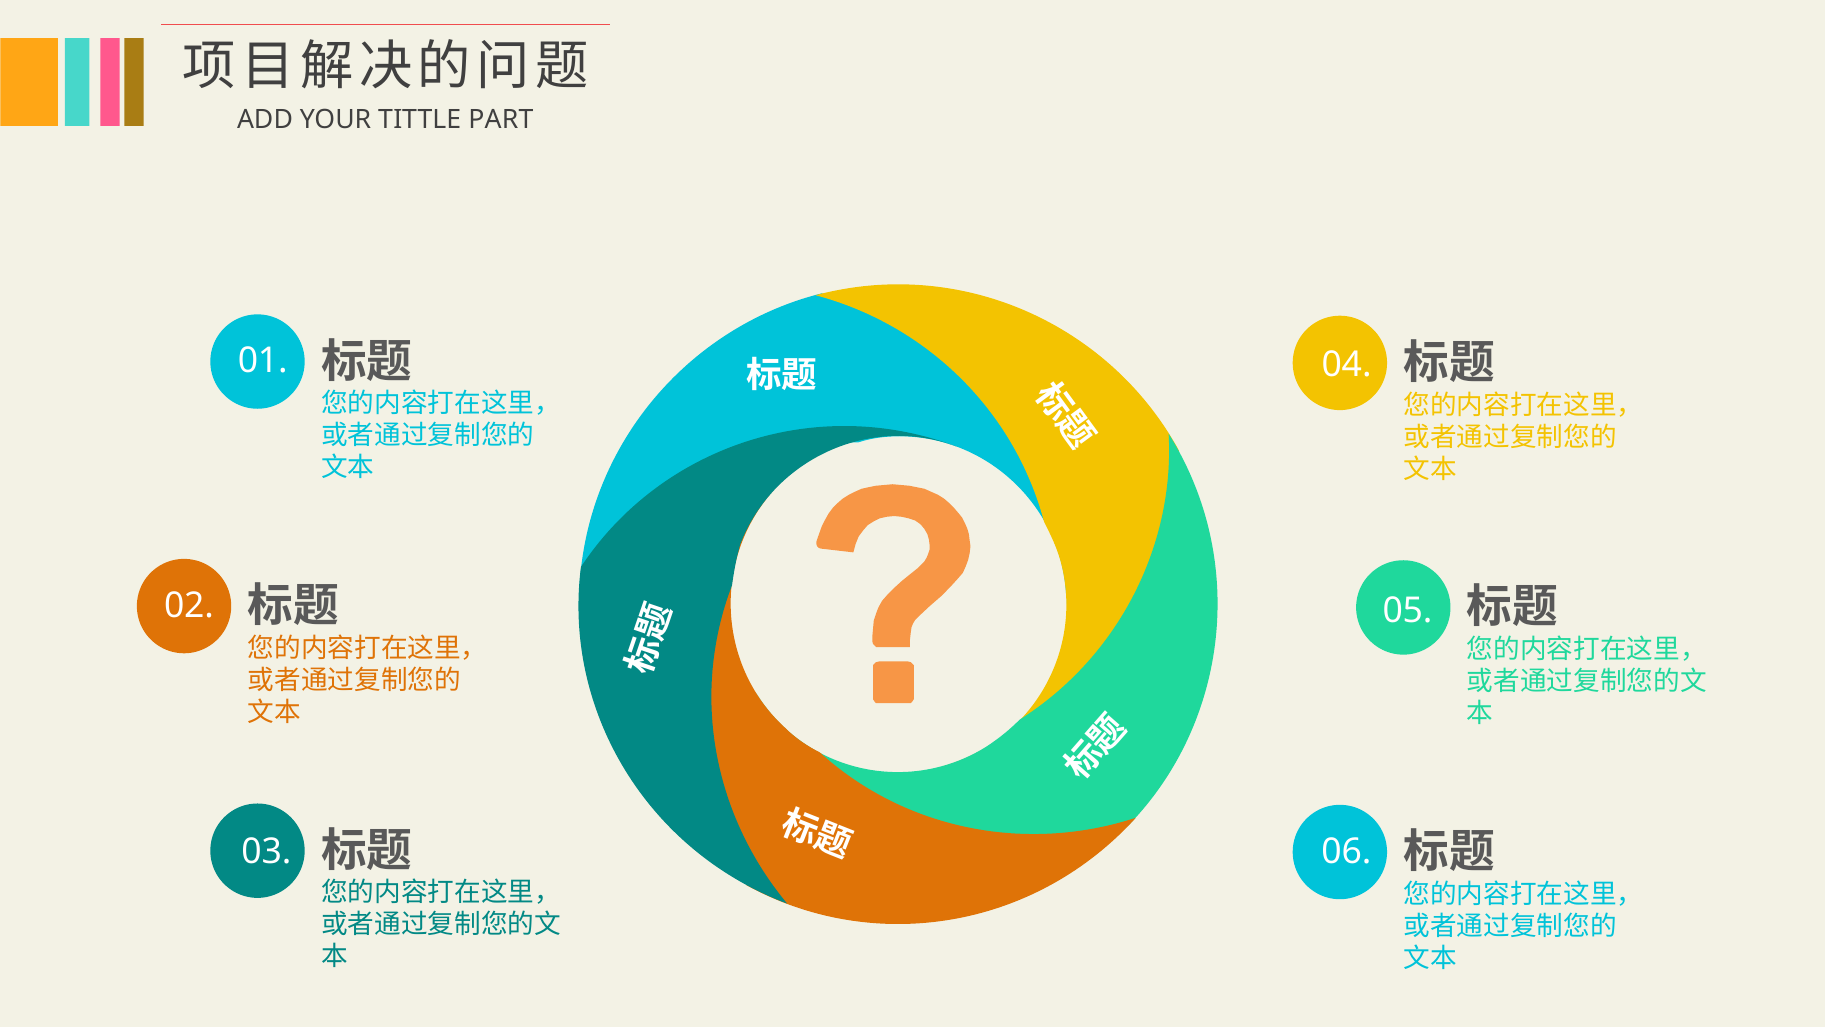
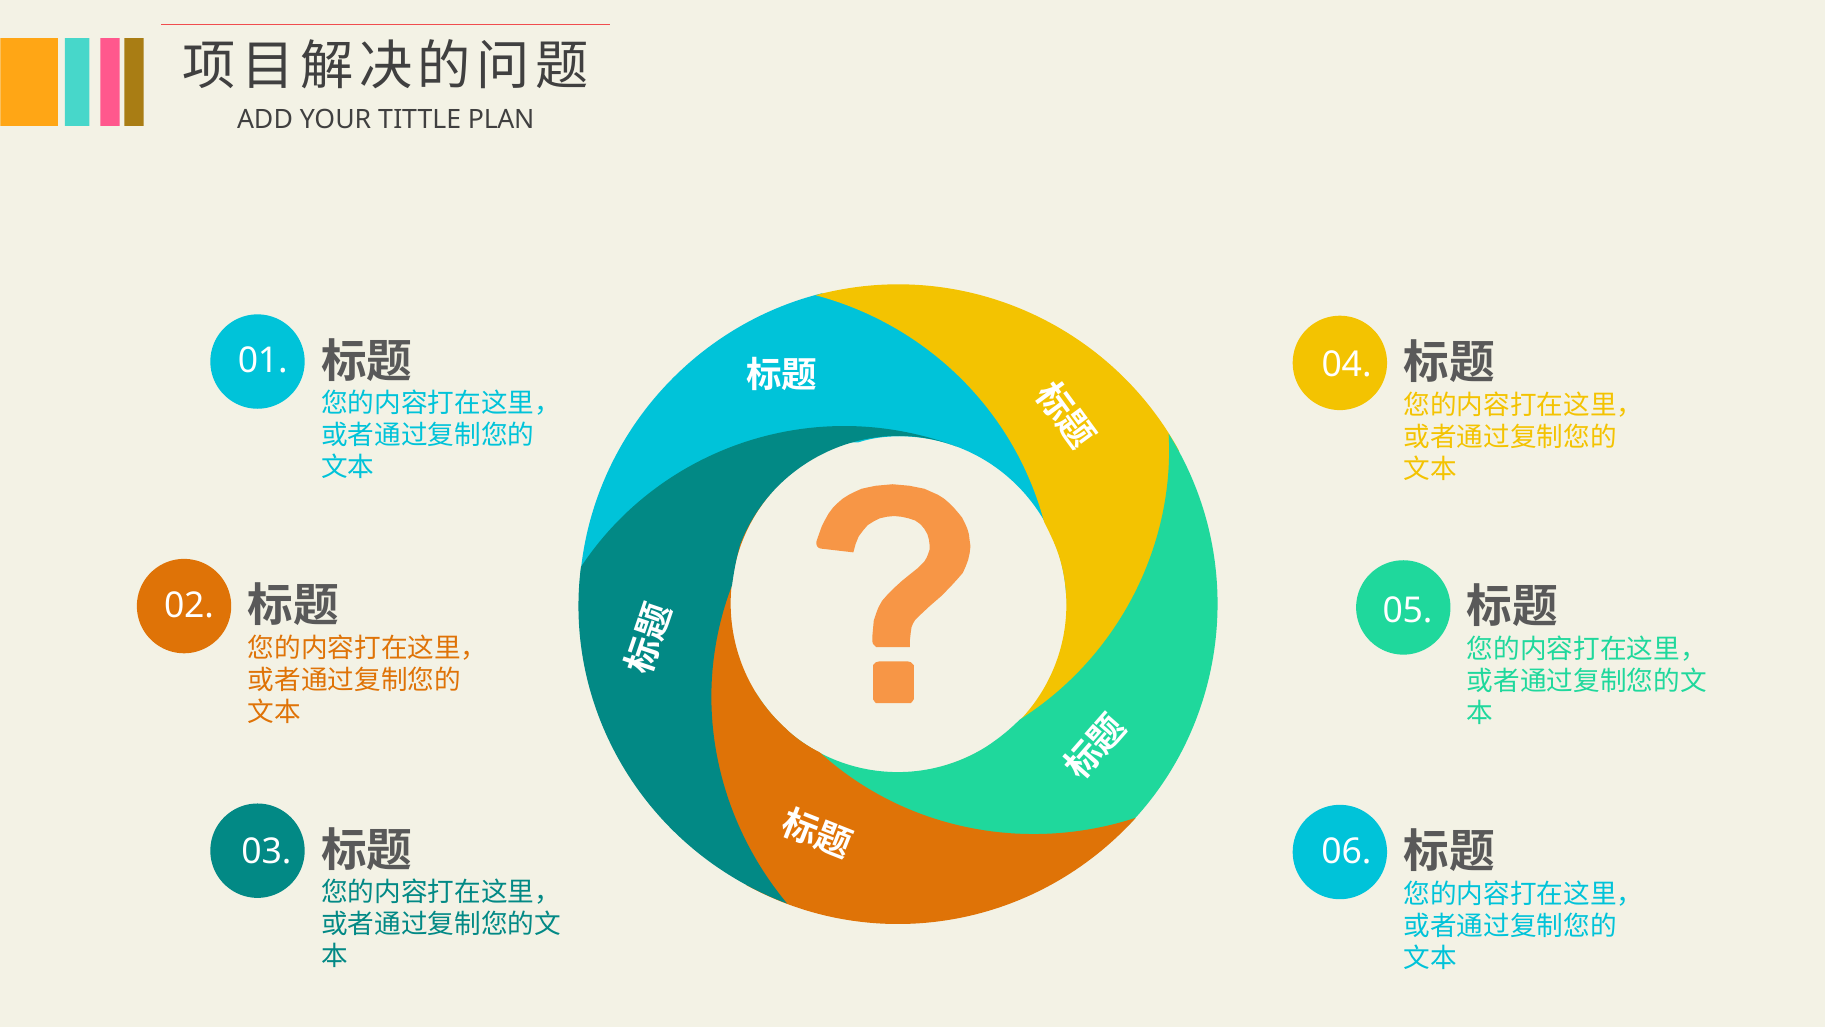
PART: PART -> PLAN
